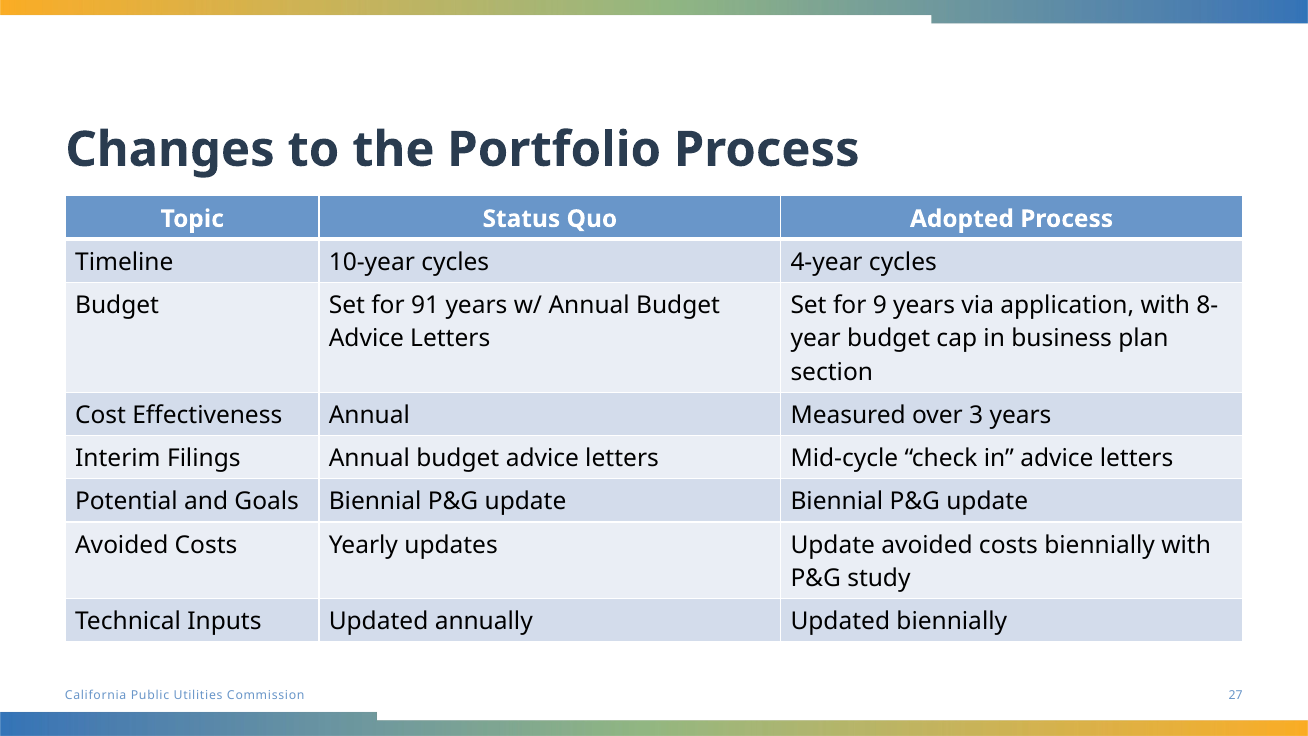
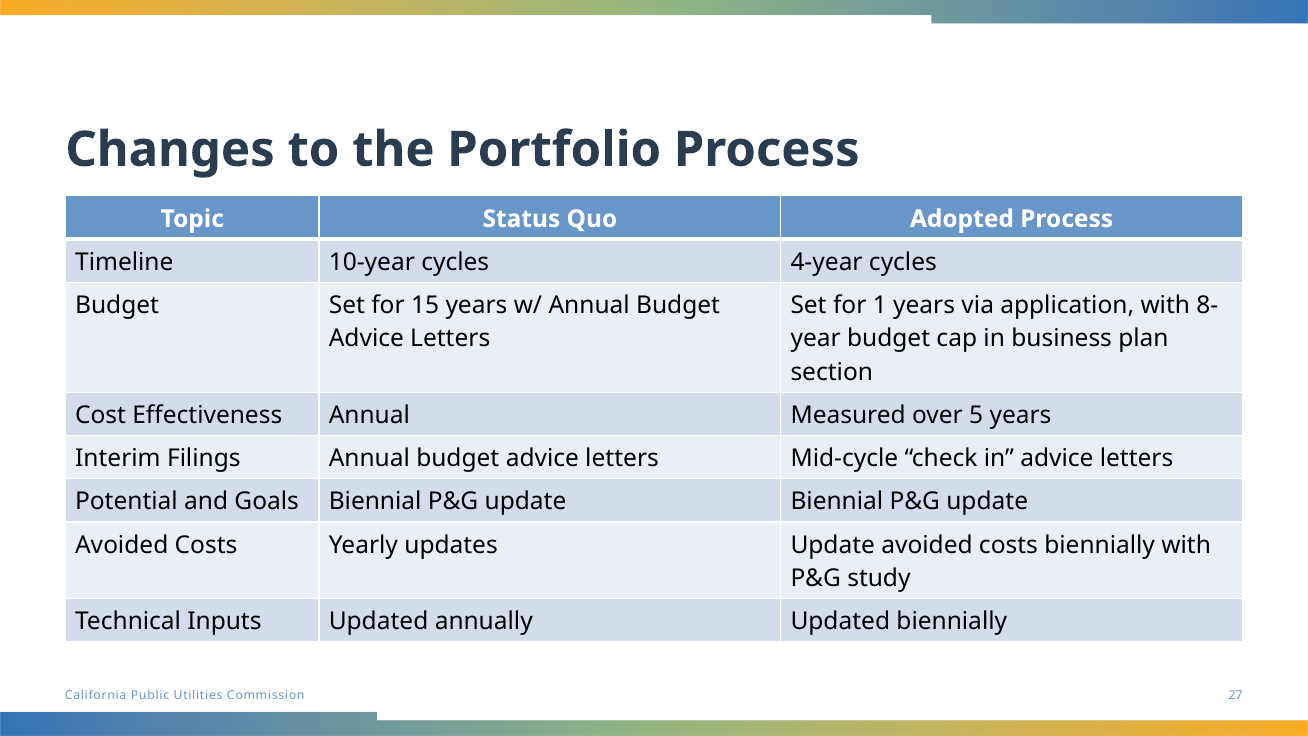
91: 91 -> 15
9: 9 -> 1
3: 3 -> 5
